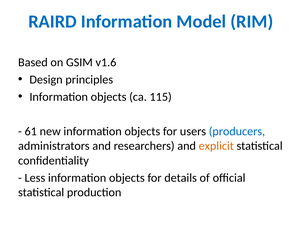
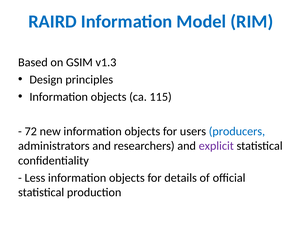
v1.6: v1.6 -> v1.3
61: 61 -> 72
explicit colour: orange -> purple
